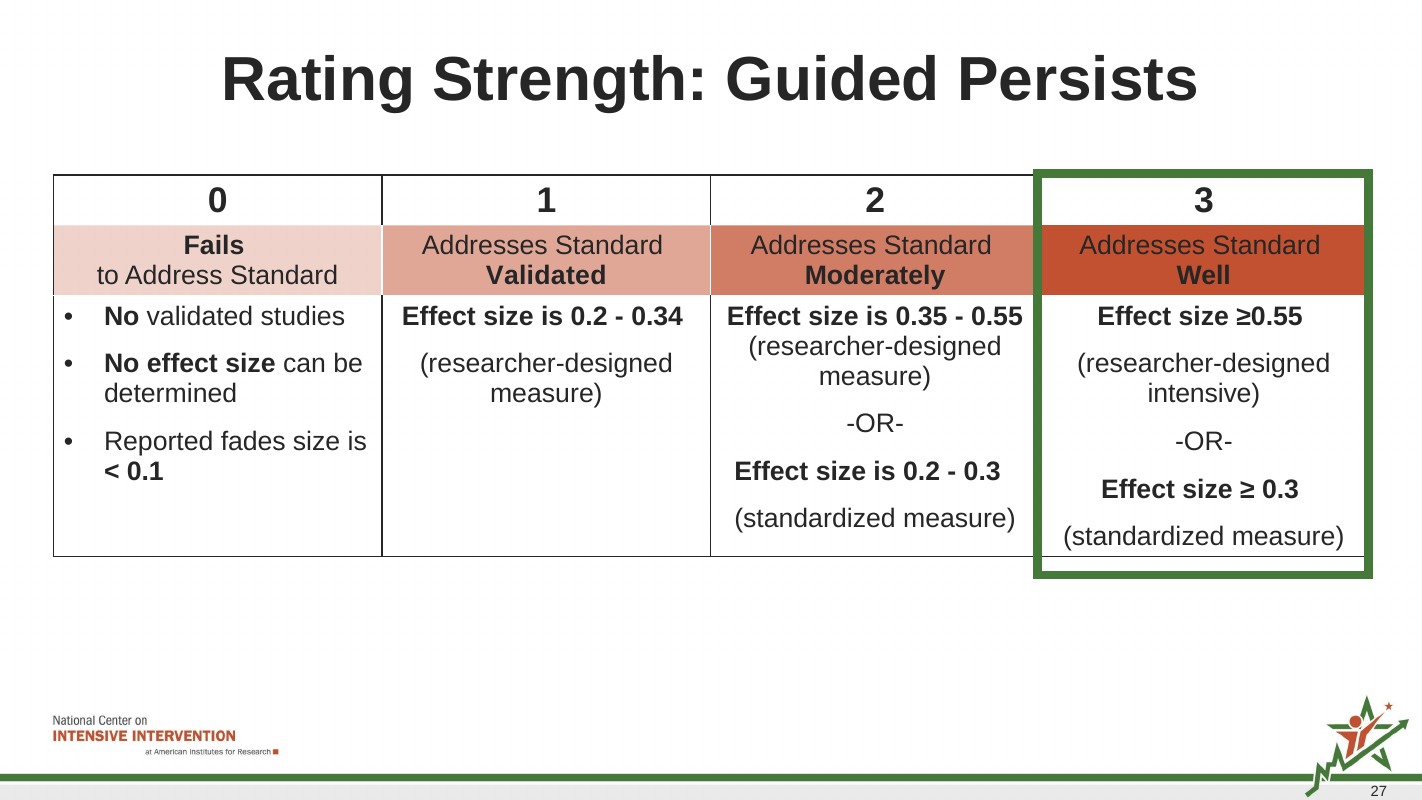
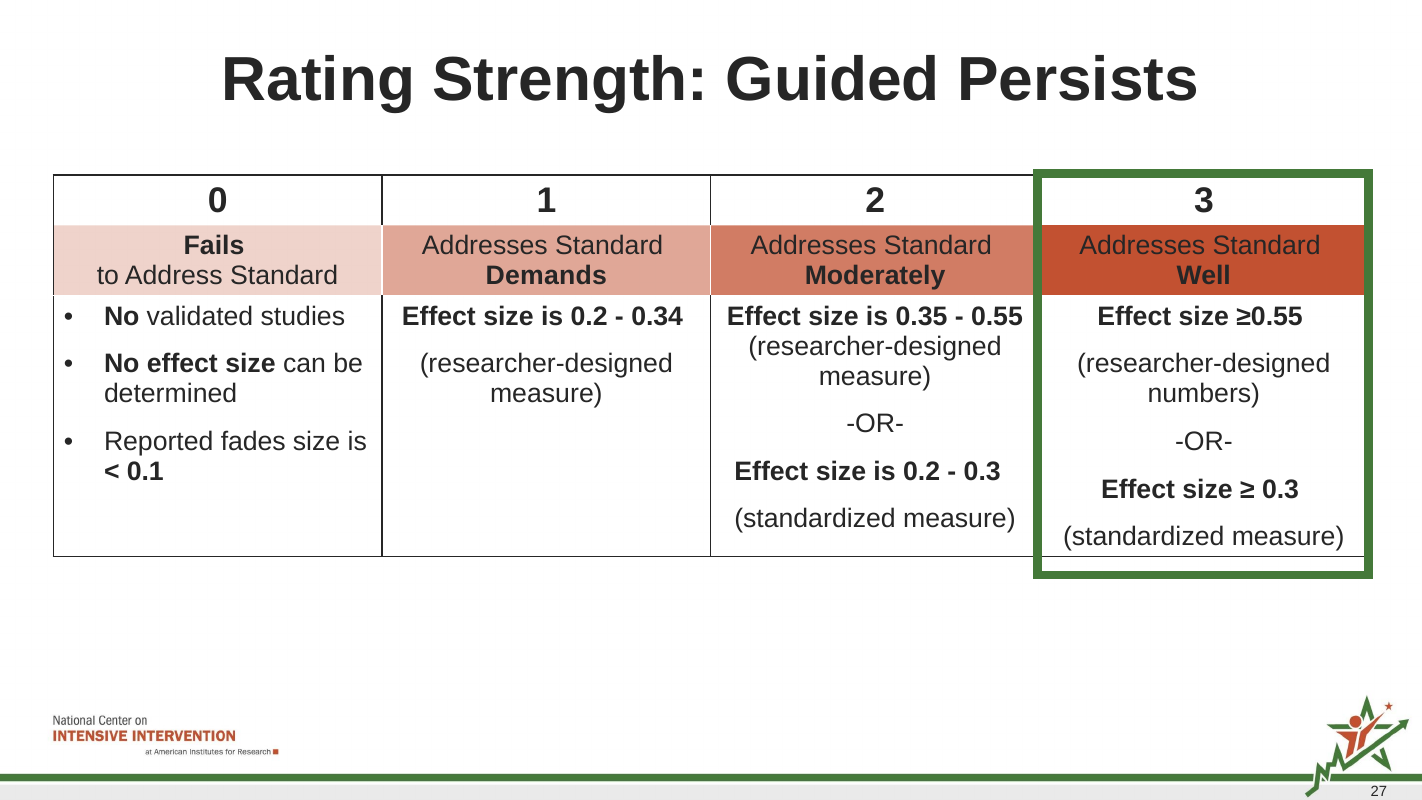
Validated at (546, 276): Validated -> Demands
intensive: intensive -> numbers
